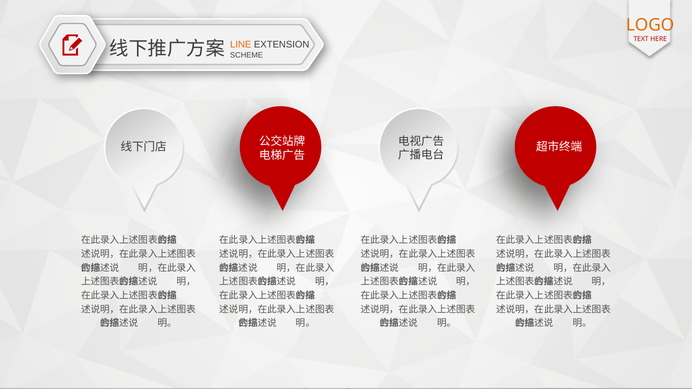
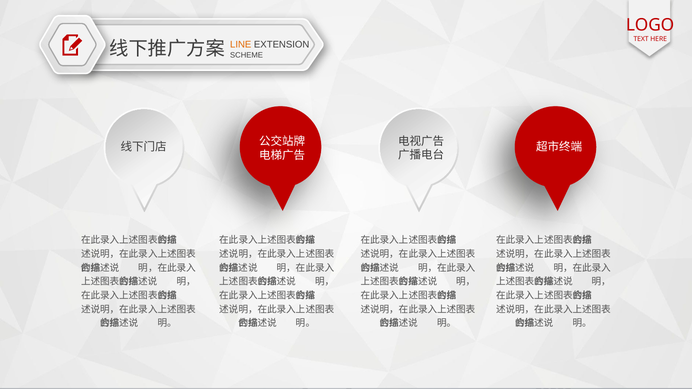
LOGO colour: orange -> red
